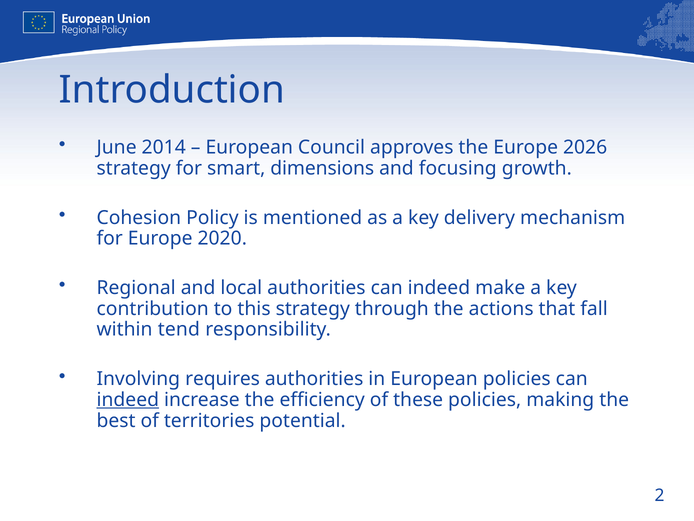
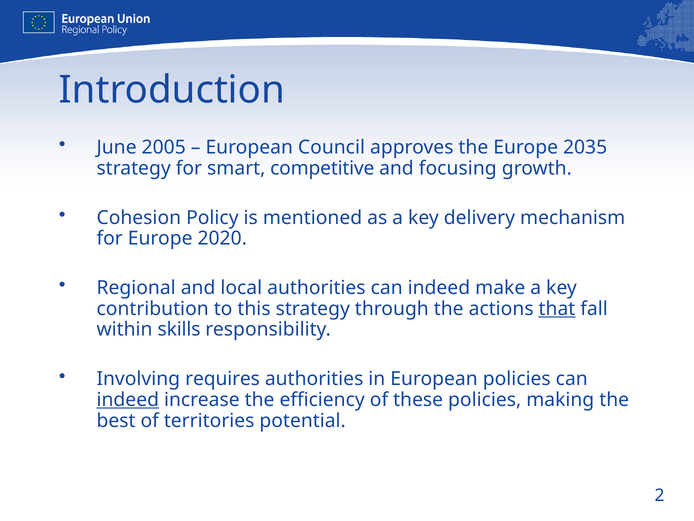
2014: 2014 -> 2005
2026: 2026 -> 2035
dimensions: dimensions -> competitive
that underline: none -> present
tend: tend -> skills
